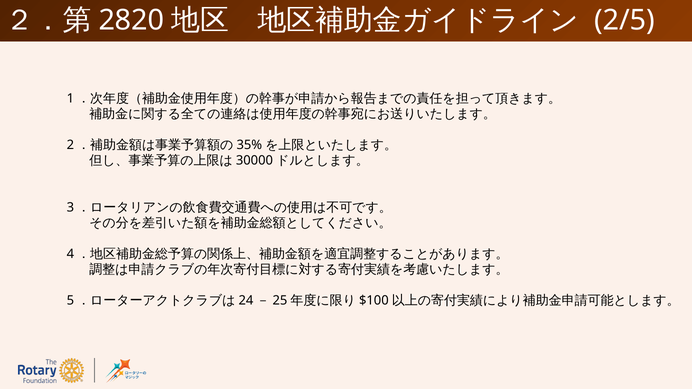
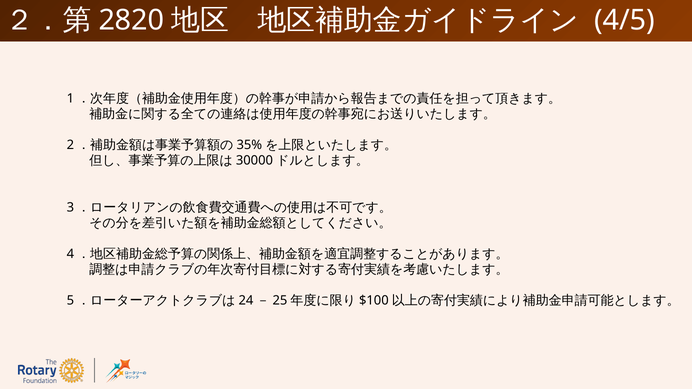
2/5: 2/5 -> 4/5
